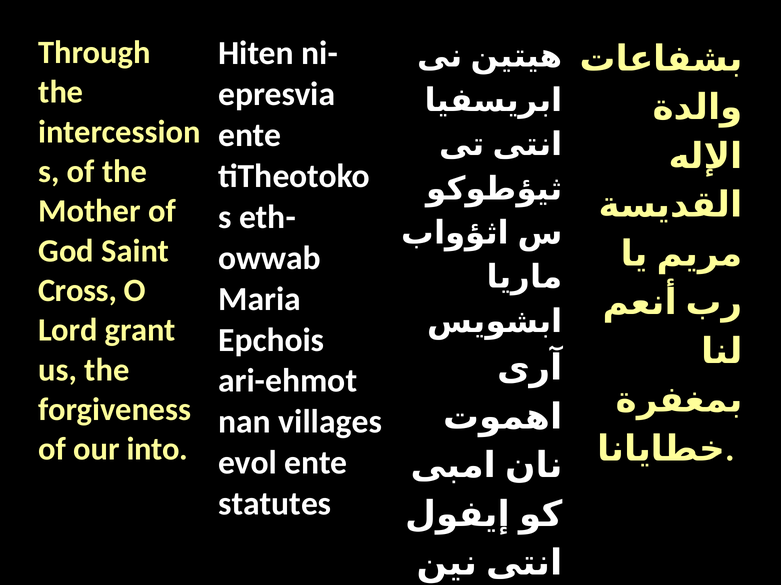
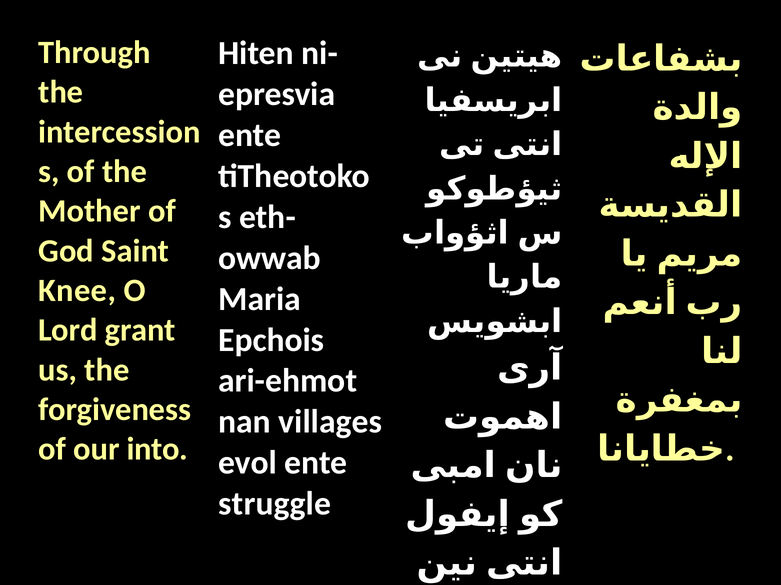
Cross: Cross -> Knee
statutes: statutes -> struggle
